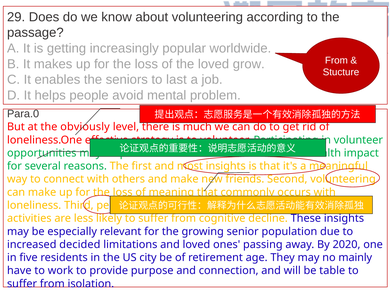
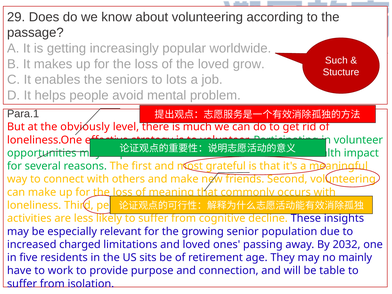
From at (336, 60): From -> Such
last: last -> lots
Para.0: Para.0 -> Para.1
most insights: insights -> grateful
decided: decided -> charged
2020: 2020 -> 2032
city: city -> sits
